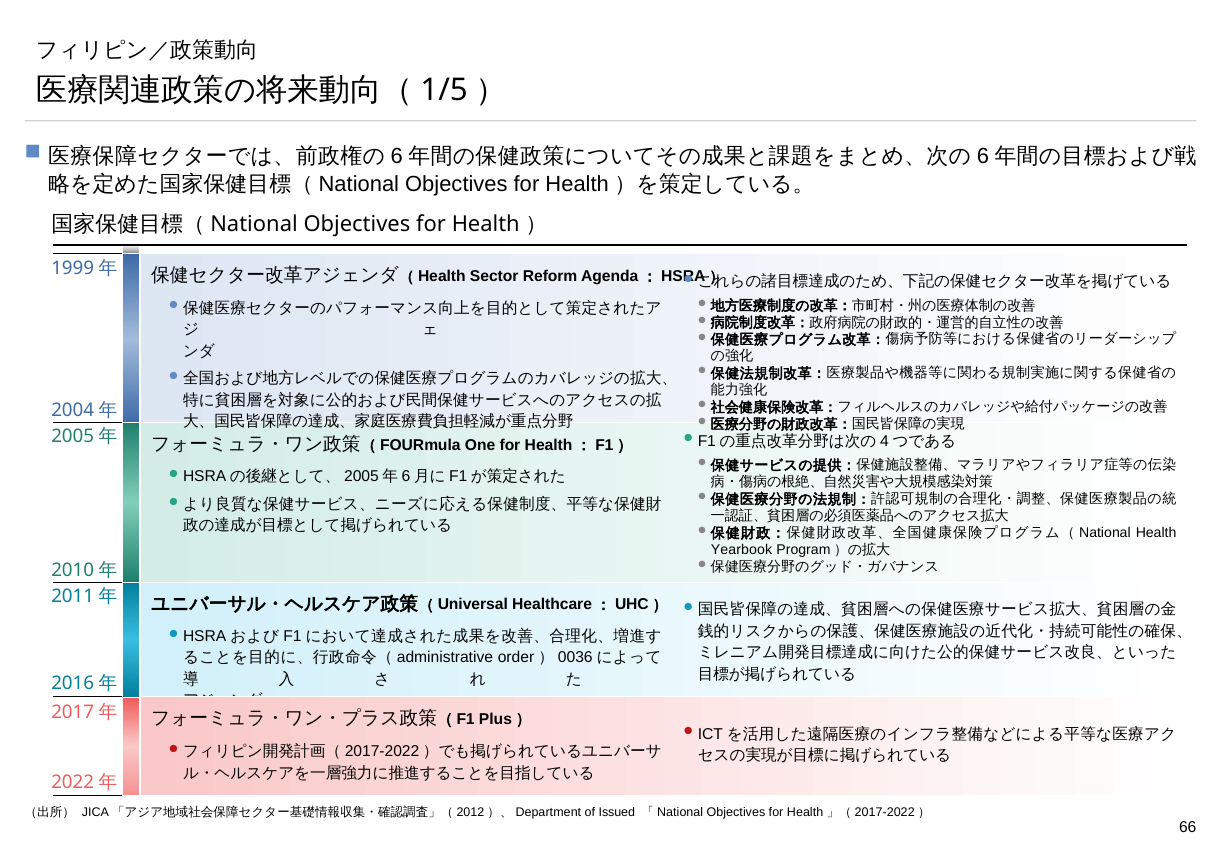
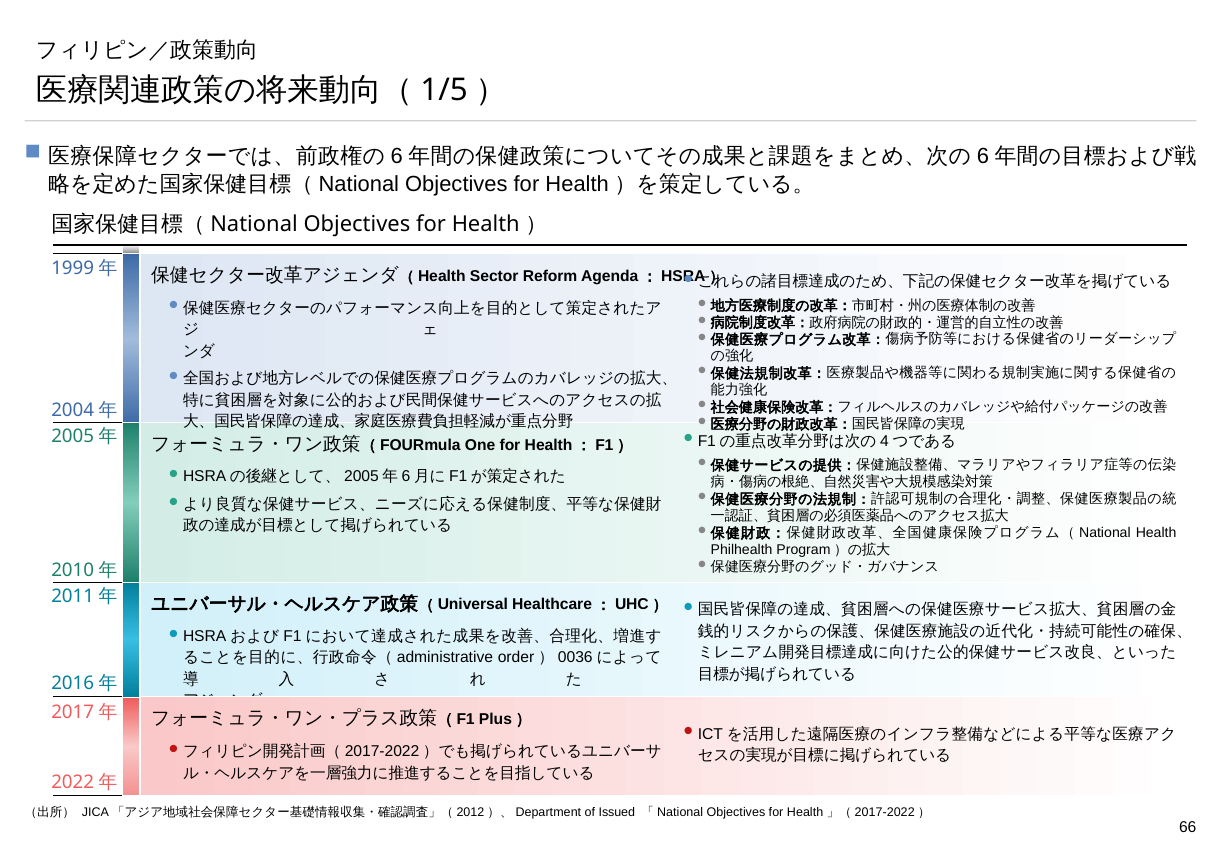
Yearbook: Yearbook -> Philhealth
